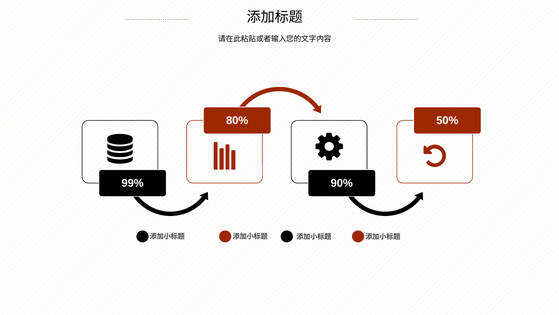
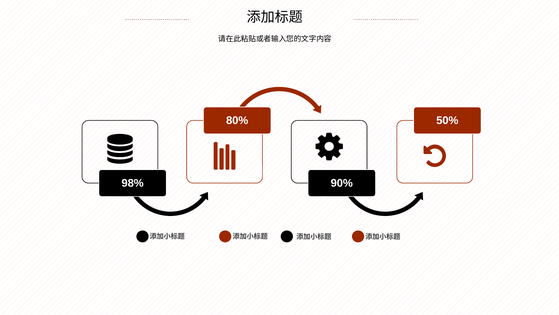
99%: 99% -> 98%
